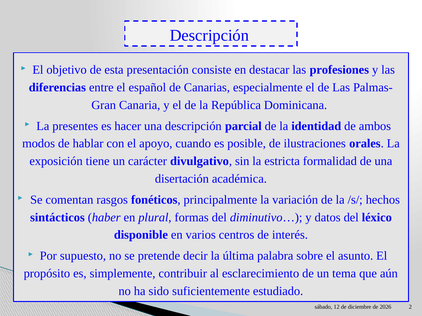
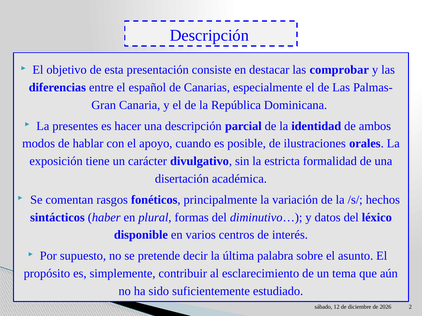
profesiones: profesiones -> comprobar
